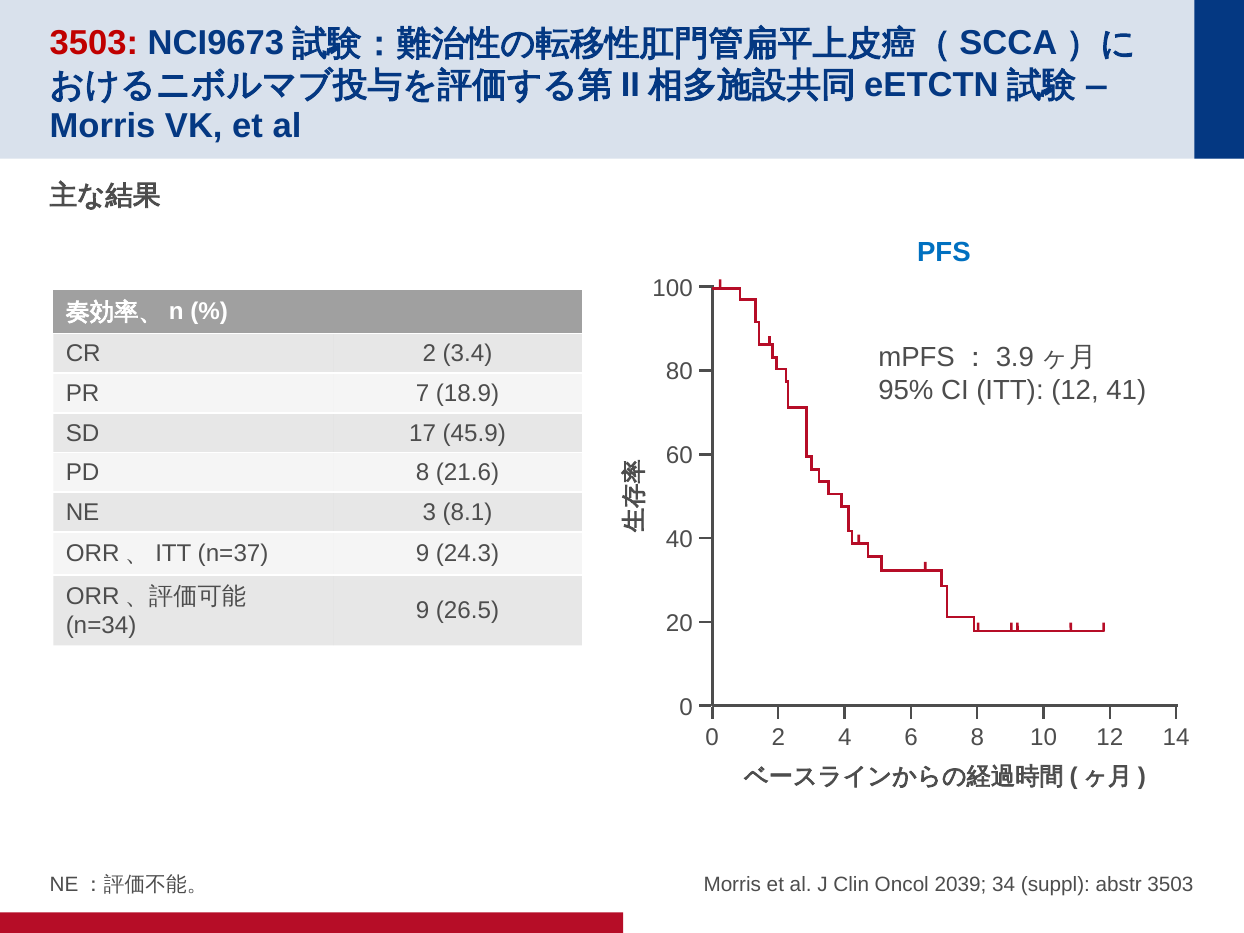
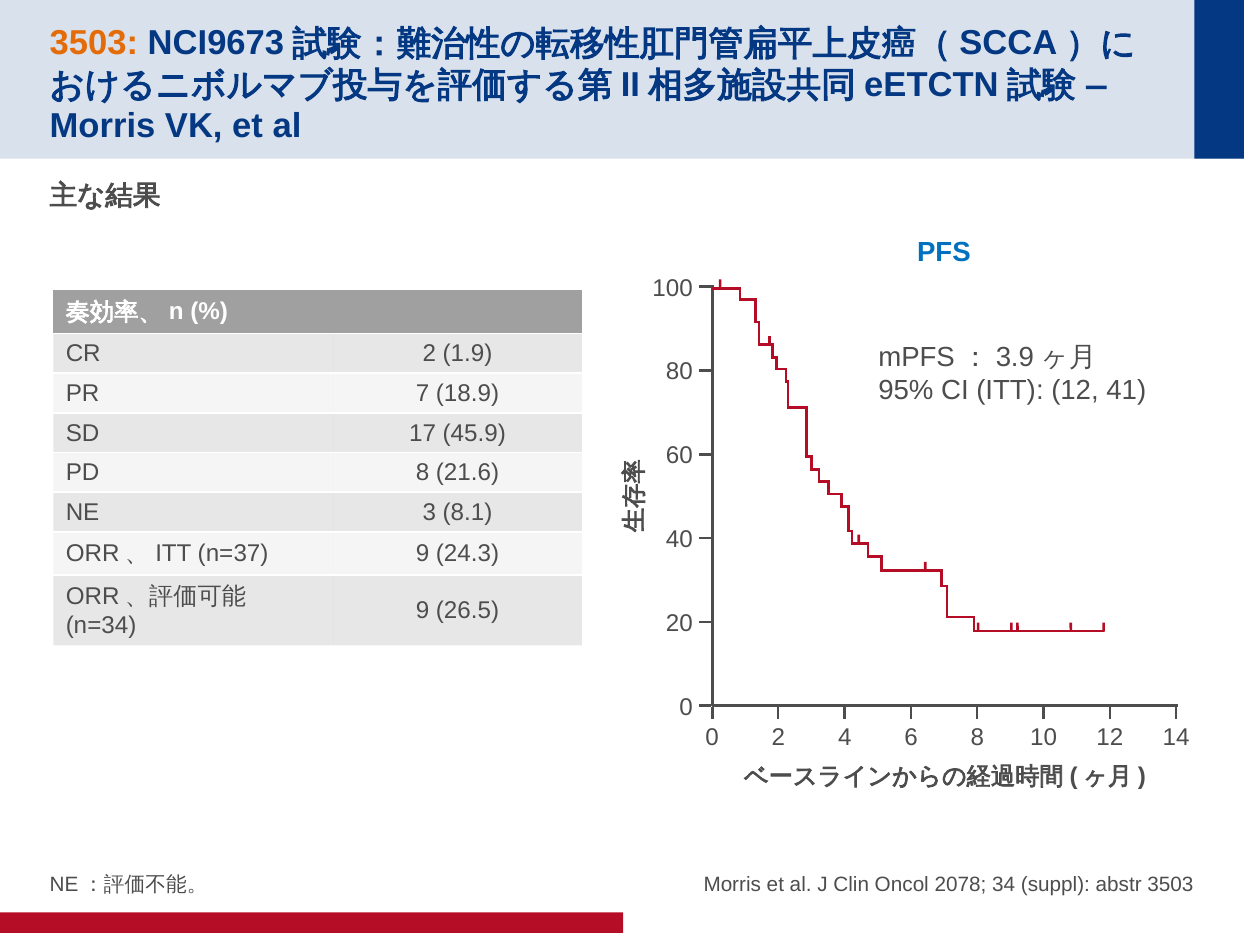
3503 at (94, 43) colour: red -> orange
3.4: 3.4 -> 1.9
2039: 2039 -> 2078
